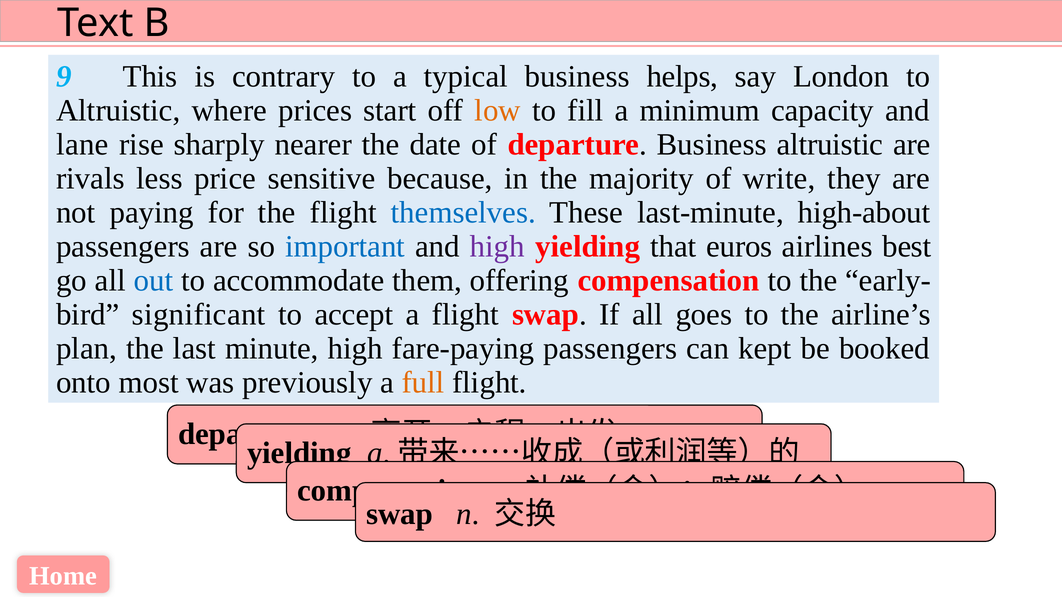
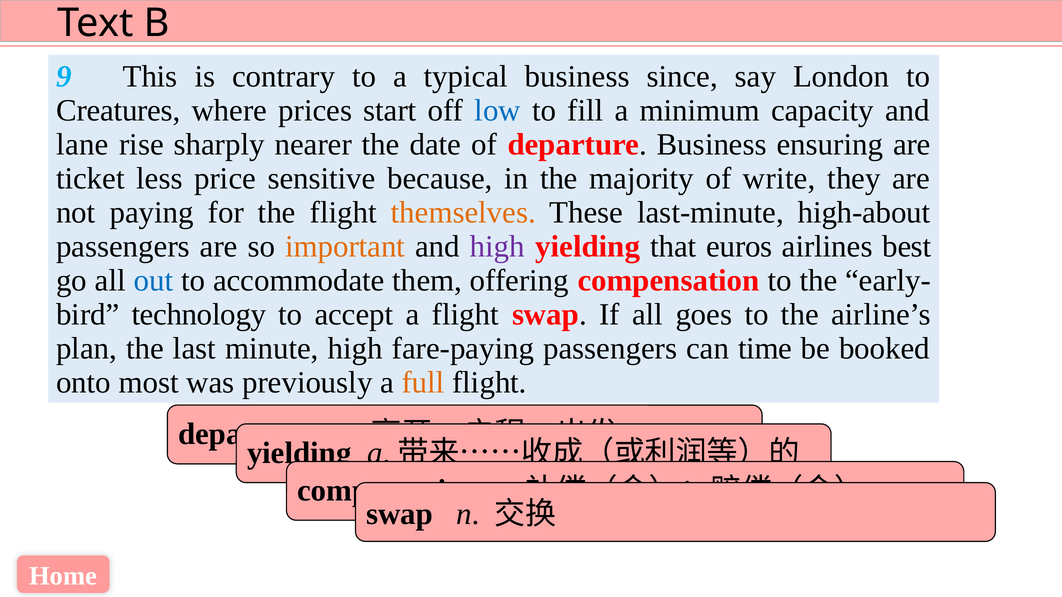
helps: helps -> since
Altruistic at (118, 110): Altruistic -> Creatures
low colour: orange -> blue
Business altruistic: altruistic -> ensuring
rivals: rivals -> ticket
themselves colour: blue -> orange
important colour: blue -> orange
significant: significant -> technology
kept: kept -> time
